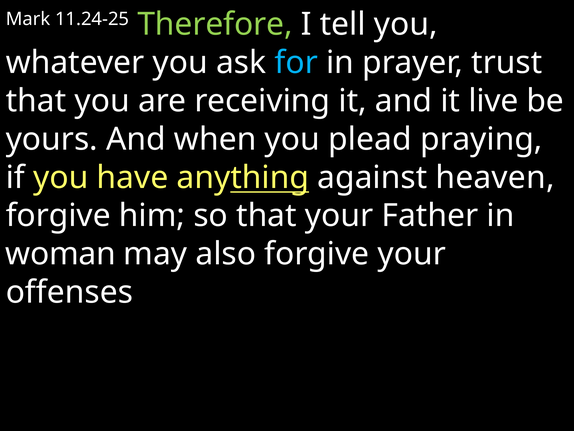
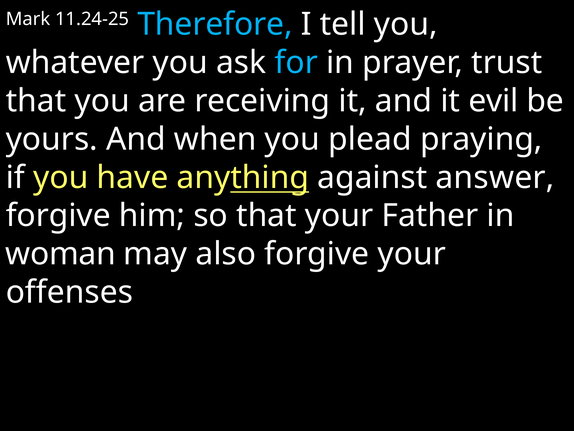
Therefore colour: light green -> light blue
live: live -> evil
heaven: heaven -> answer
